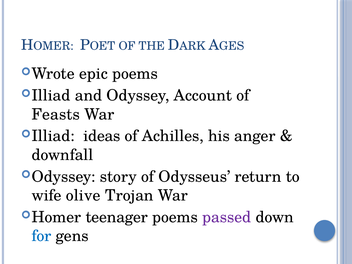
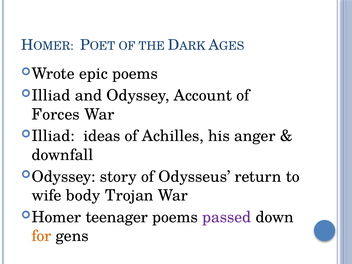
Feasts: Feasts -> Forces
olive: olive -> body
for colour: blue -> orange
